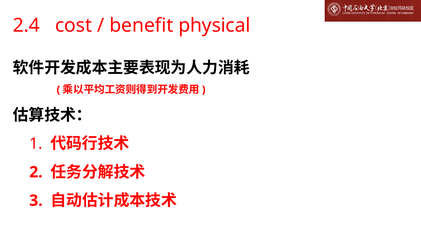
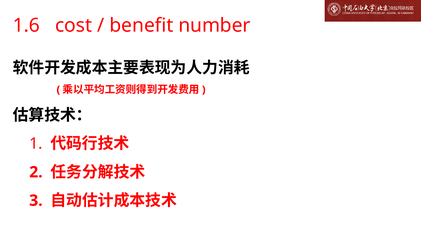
2.4: 2.4 -> 1.6
physical: physical -> number
